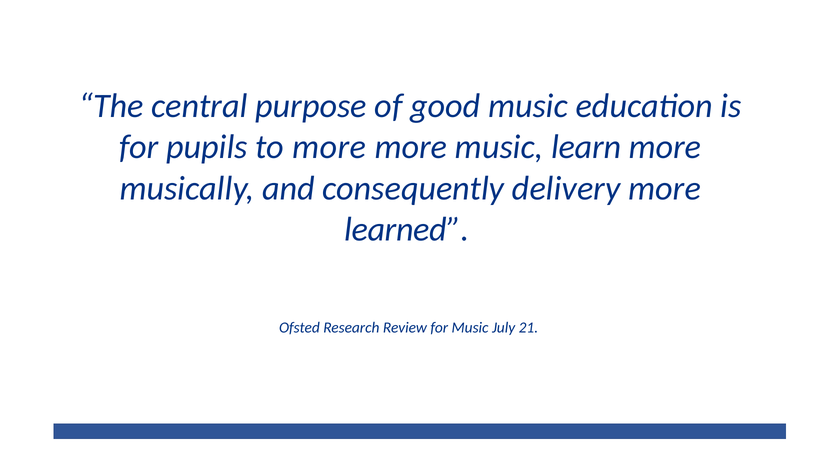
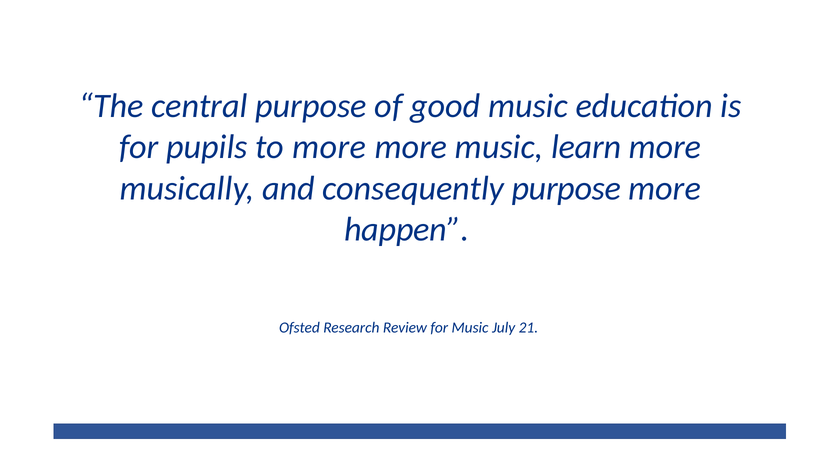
consequently delivery: delivery -> purpose
learned: learned -> happen
